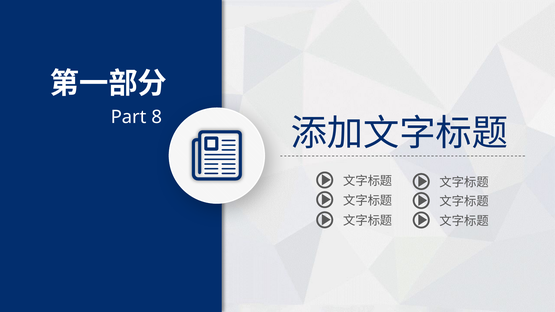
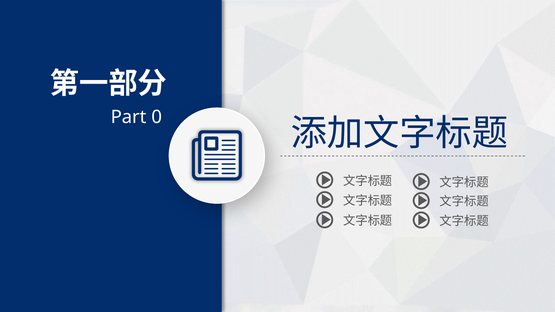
8: 8 -> 0
